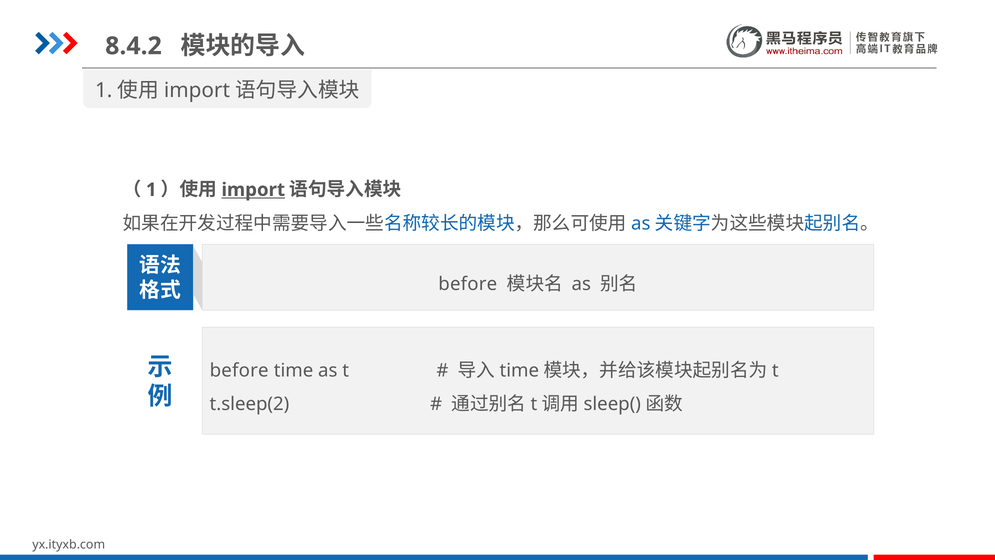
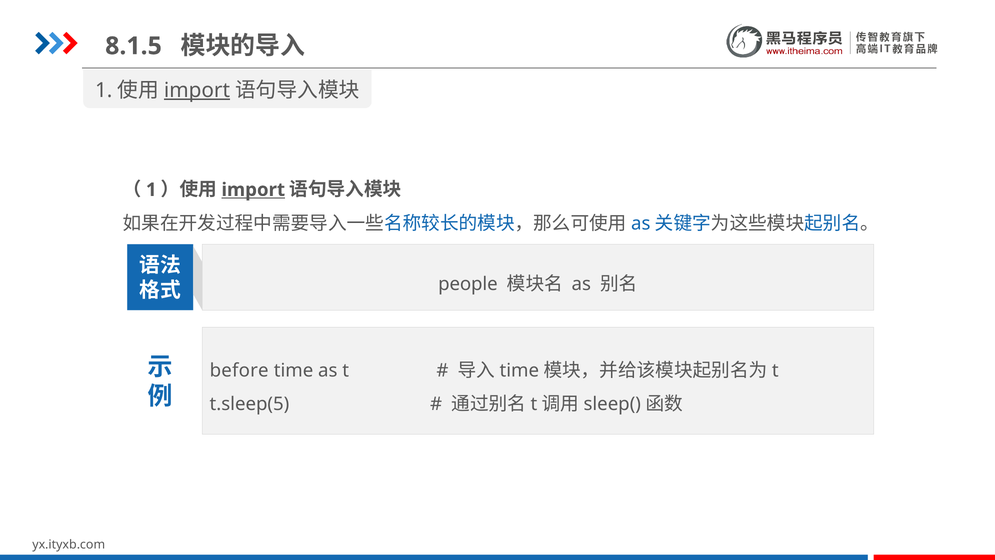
8.4.2: 8.4.2 -> 8.1.5
import at (197, 90) underline: none -> present
before at (468, 284): before -> people
t.sleep(2: t.sleep(2 -> t.sleep(5
